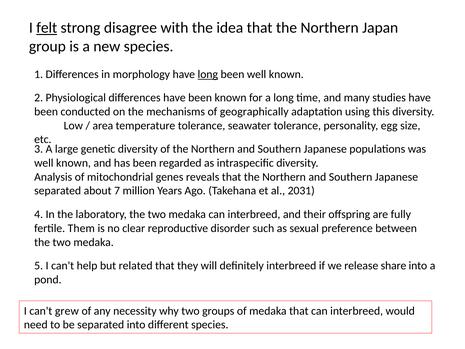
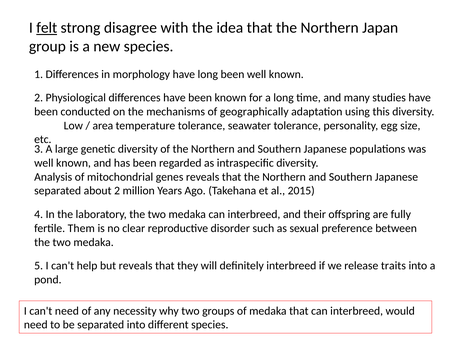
long at (208, 74) underline: present -> none
about 7: 7 -> 2
2031: 2031 -> 2015
but related: related -> reveals
share: share -> traits
can't grew: grew -> need
